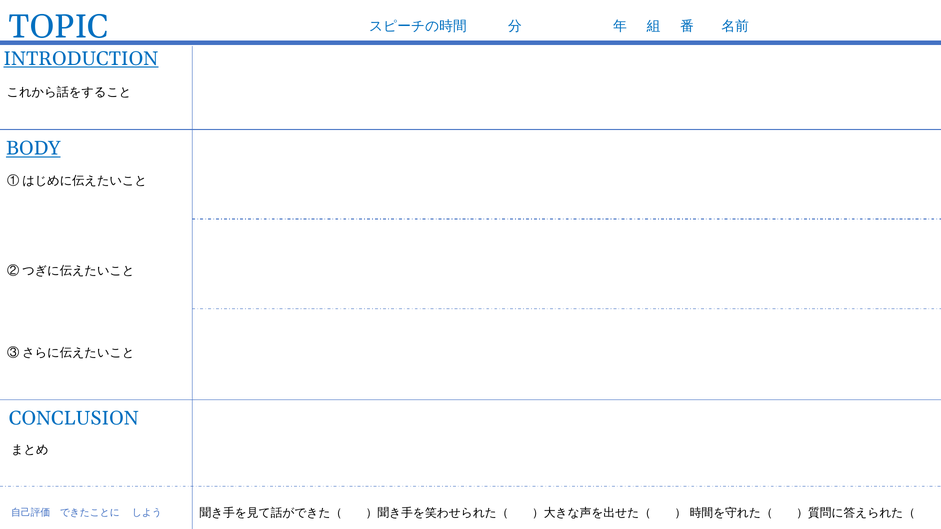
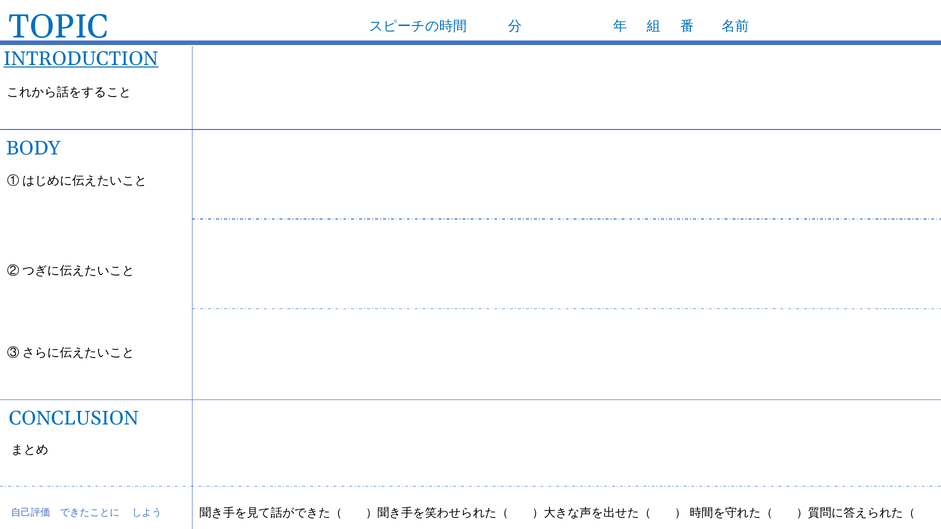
BODY underline: present -> none
